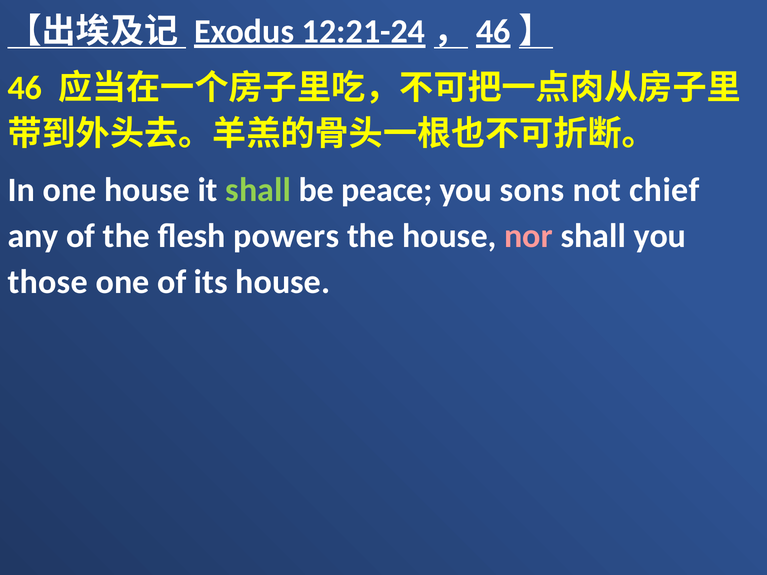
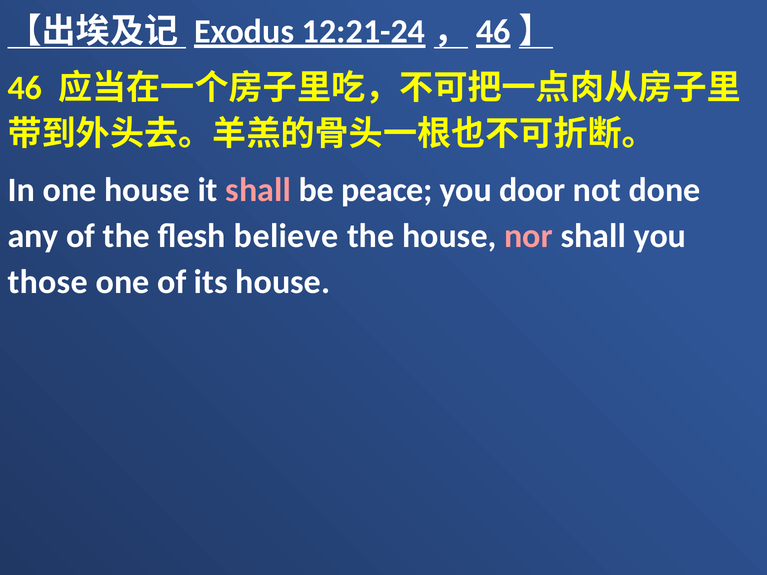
shall at (258, 190) colour: light green -> pink
sons: sons -> door
chief: chief -> done
powers: powers -> believe
